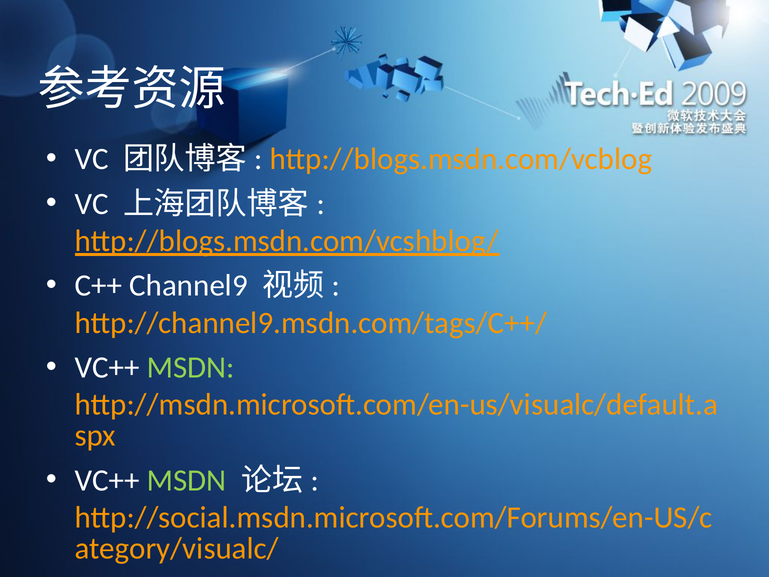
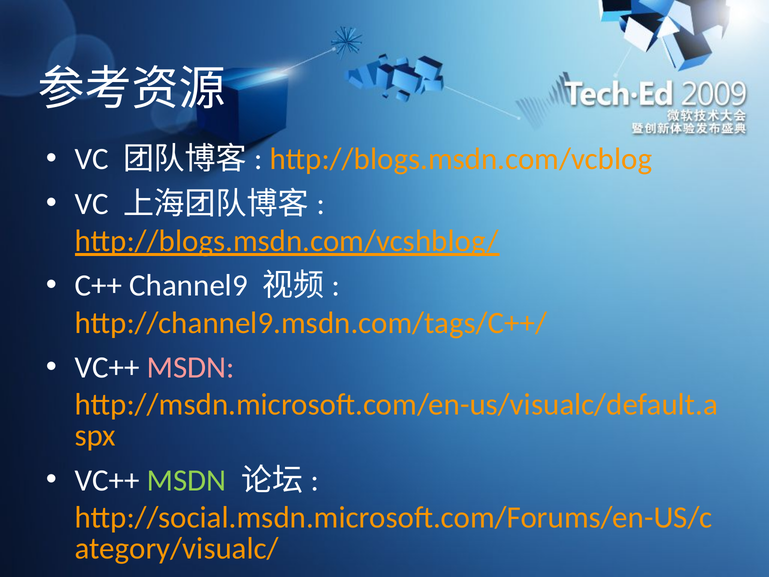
MSDN at (191, 367) colour: light green -> pink
